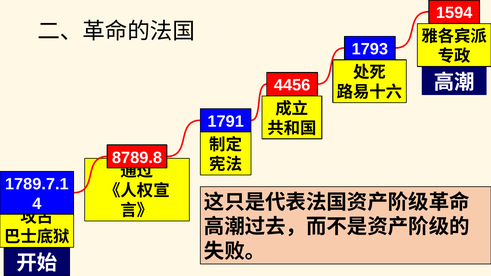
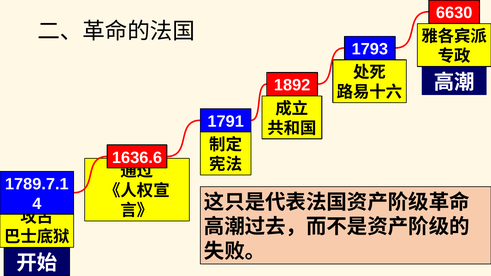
1594: 1594 -> 6630
4456: 4456 -> 1892
8789.8: 8789.8 -> 1636.6
